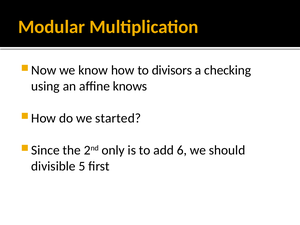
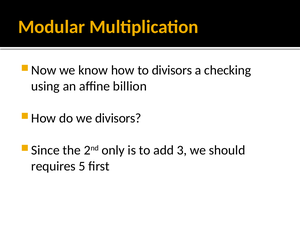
knows: knows -> billion
we started: started -> divisors
6: 6 -> 3
divisible: divisible -> requires
